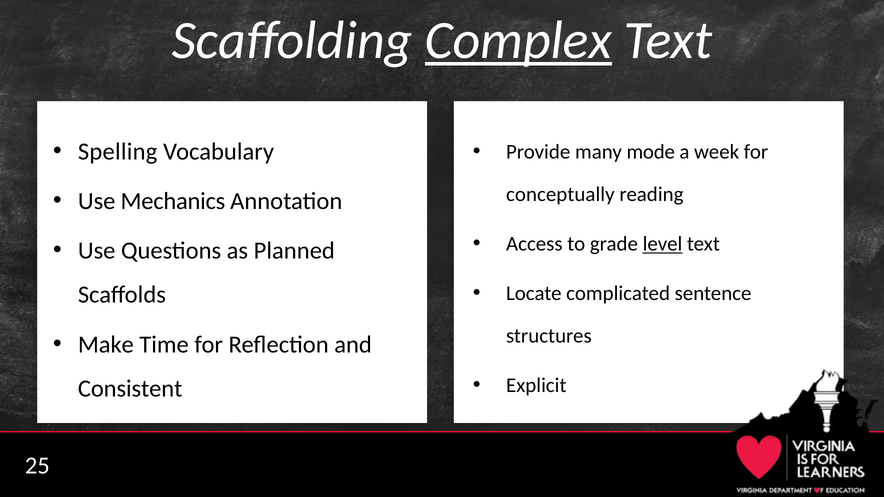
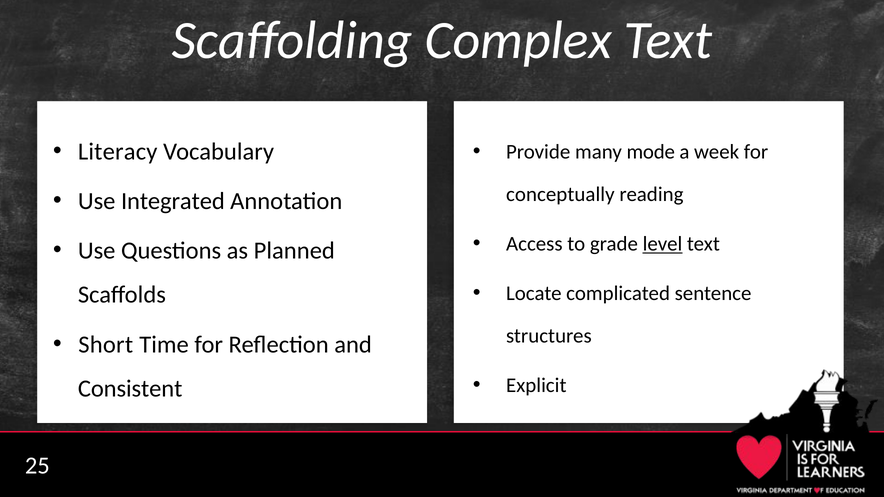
Complex underline: present -> none
Spelling: Spelling -> Literacy
Mechanics: Mechanics -> Integrated
Make: Make -> Short
